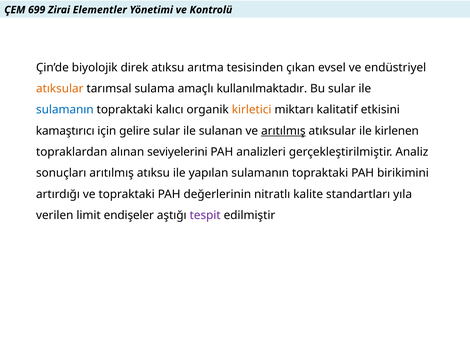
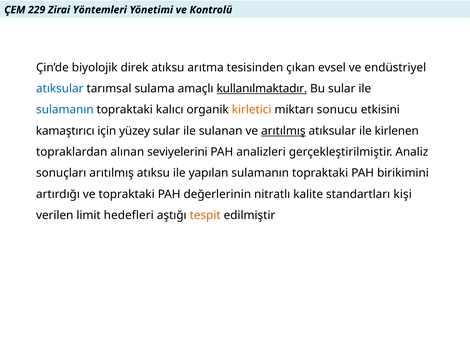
699: 699 -> 229
Elementler: Elementler -> Yöntemleri
atıksular at (60, 89) colour: orange -> blue
kullanılmaktadır underline: none -> present
kalitatif: kalitatif -> sonucu
gelire: gelire -> yüzey
yıla: yıla -> kişi
endişeler: endişeler -> hedefleri
tespit colour: purple -> orange
